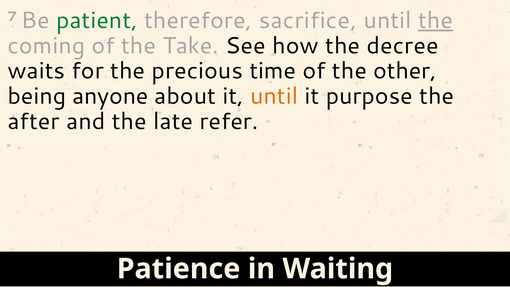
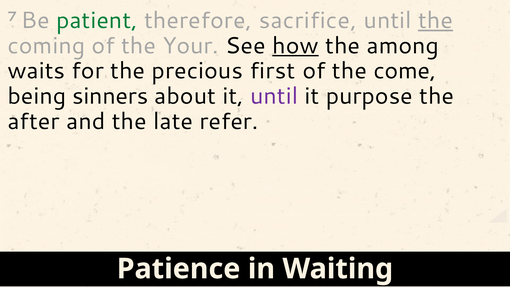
Take: Take -> Your
how underline: none -> present
decree: decree -> among
time: time -> first
other: other -> come
anyone: anyone -> sinners
until at (274, 96) colour: orange -> purple
